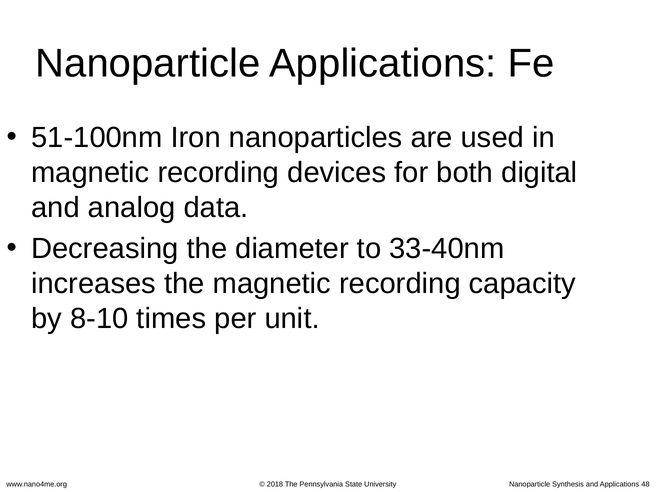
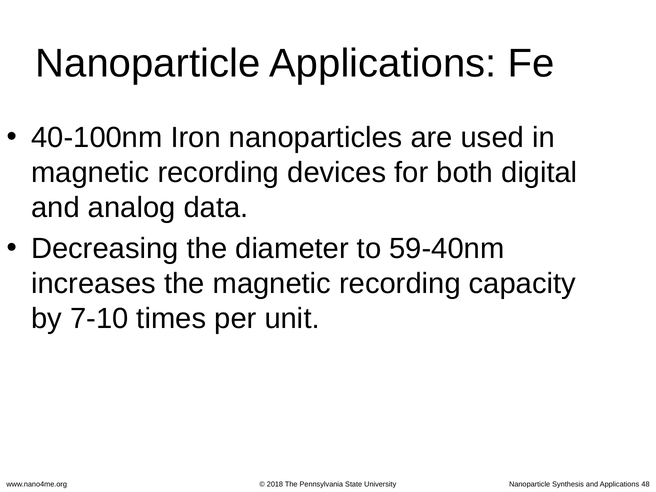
51-100nm: 51-100nm -> 40-100nm
33-40nm: 33-40nm -> 59-40nm
8-10: 8-10 -> 7-10
